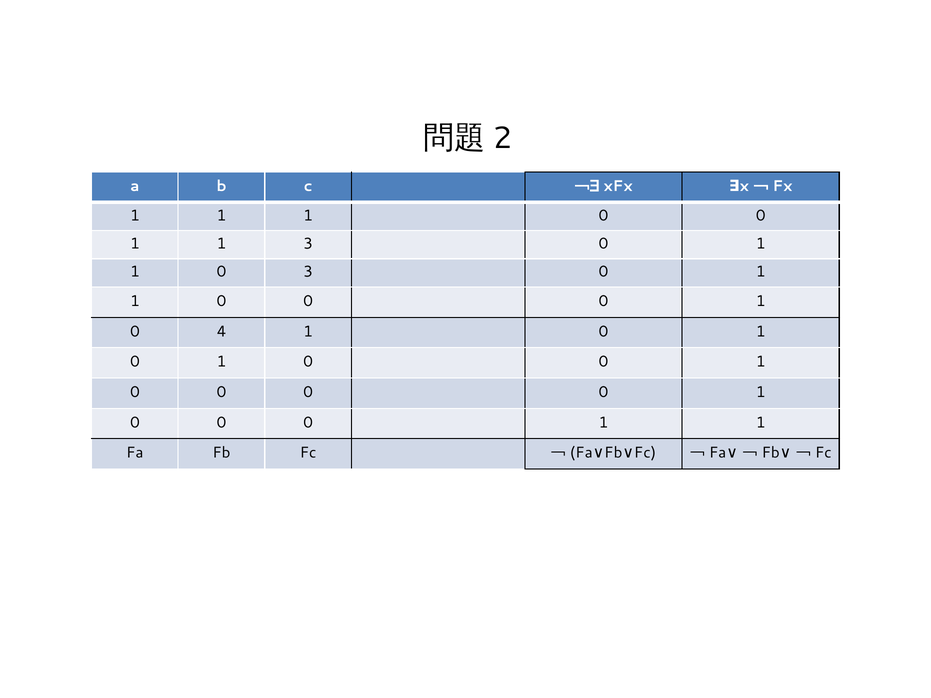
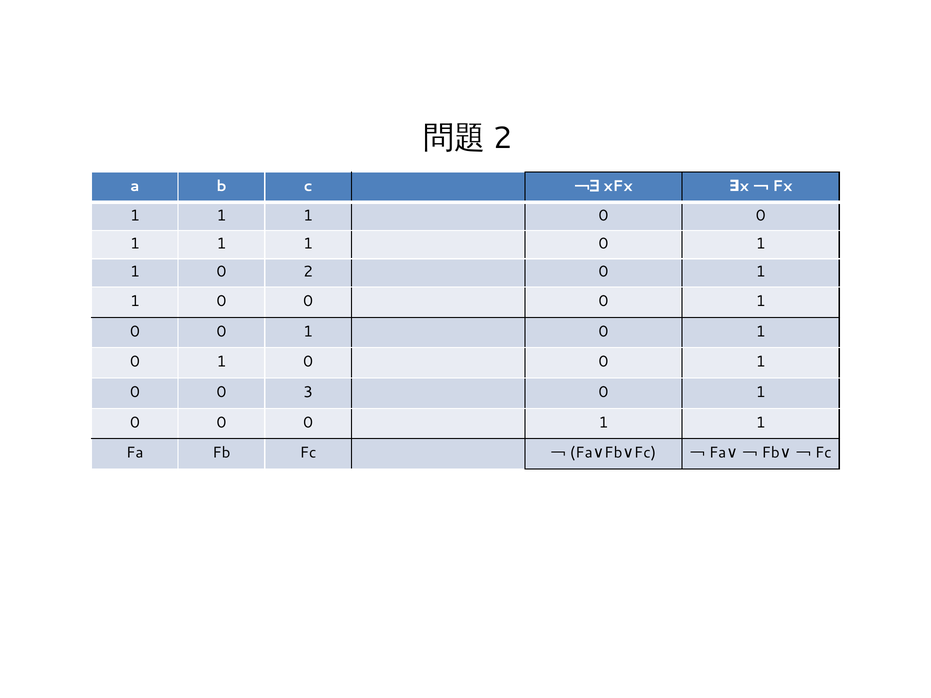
3 at (308, 244): 3 -> 1
0 3: 3 -> 2
4 at (222, 332): 4 -> 0
0 at (308, 392): 0 -> 3
